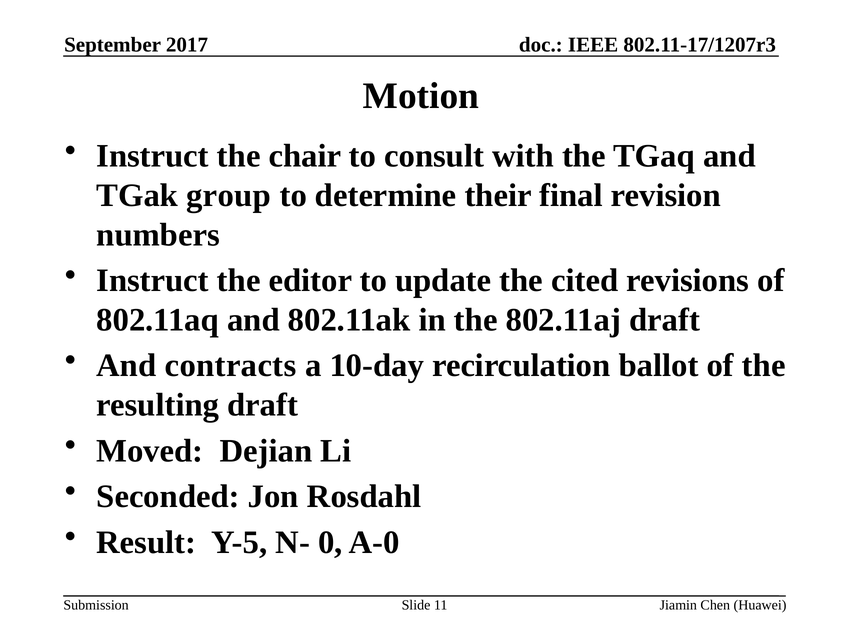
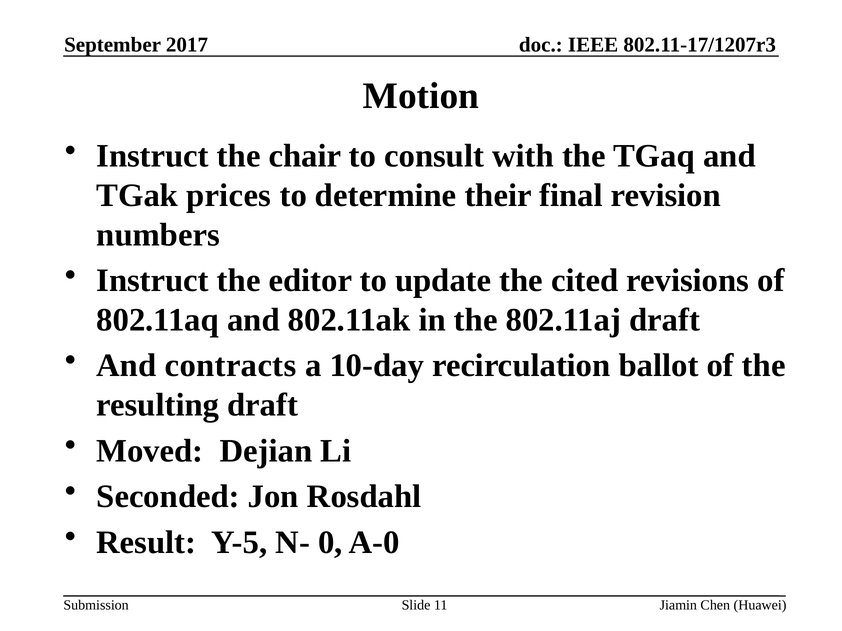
group: group -> prices
